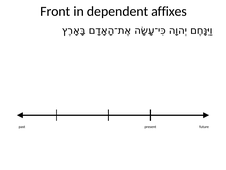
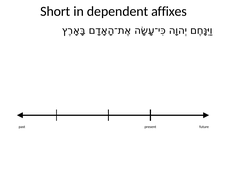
Front: Front -> Short
